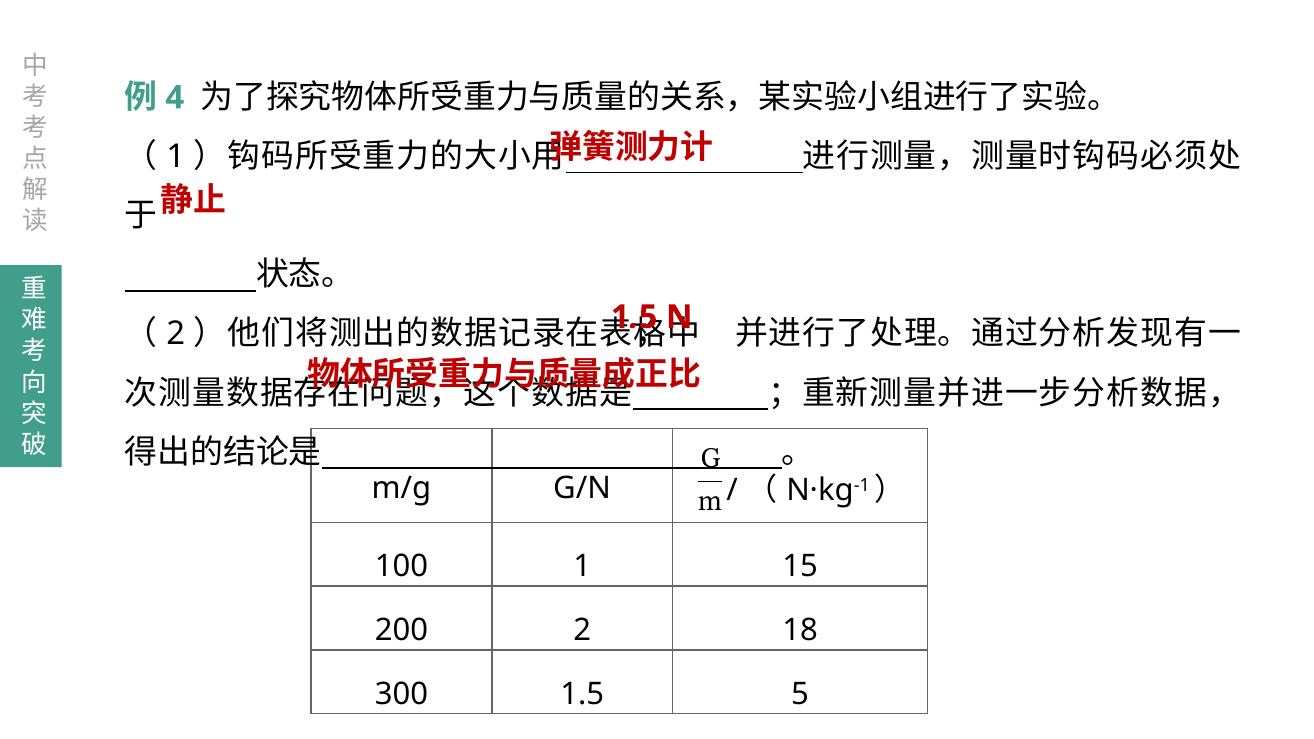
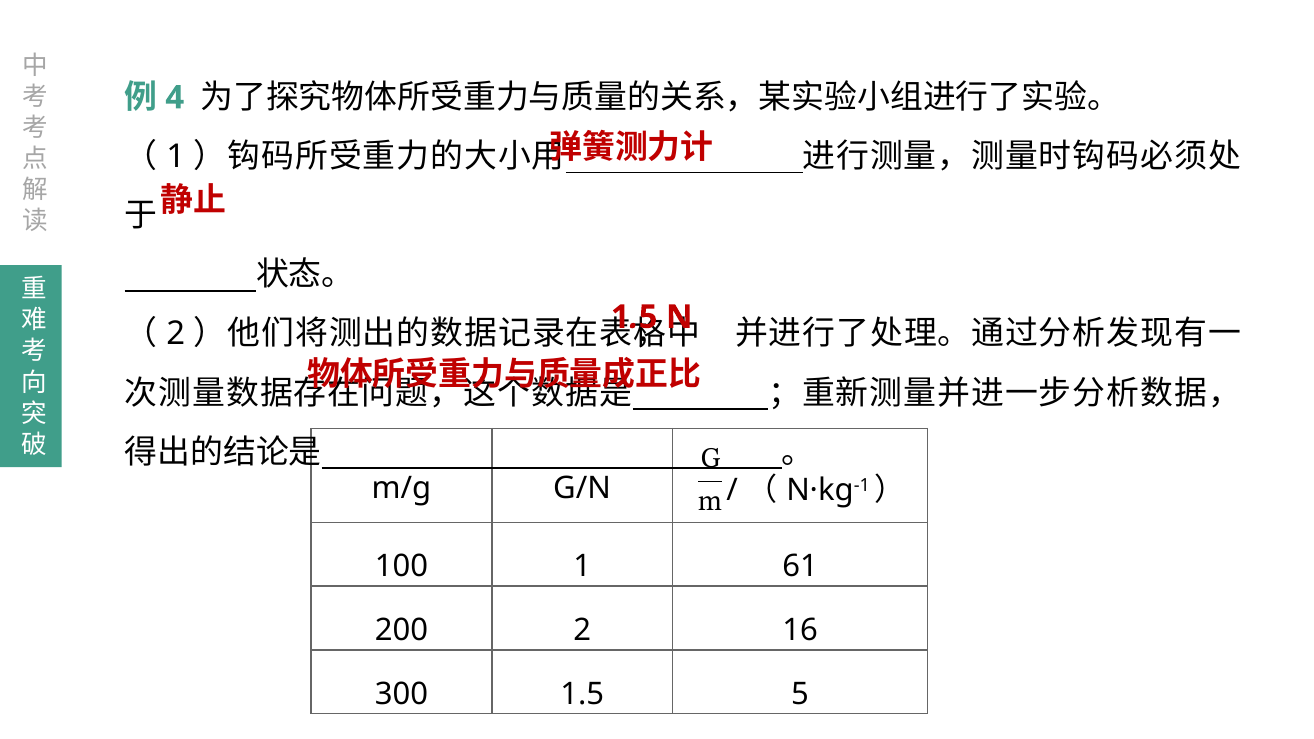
15: 15 -> 61
18: 18 -> 16
